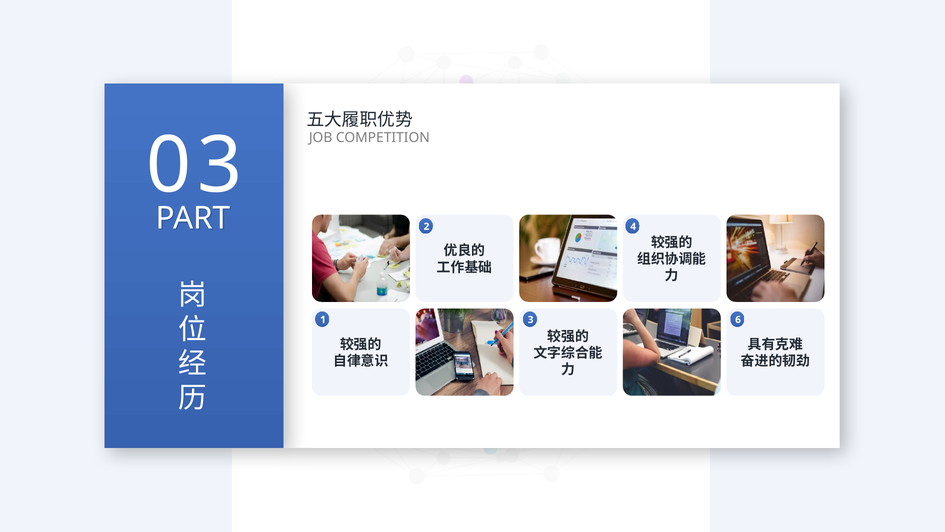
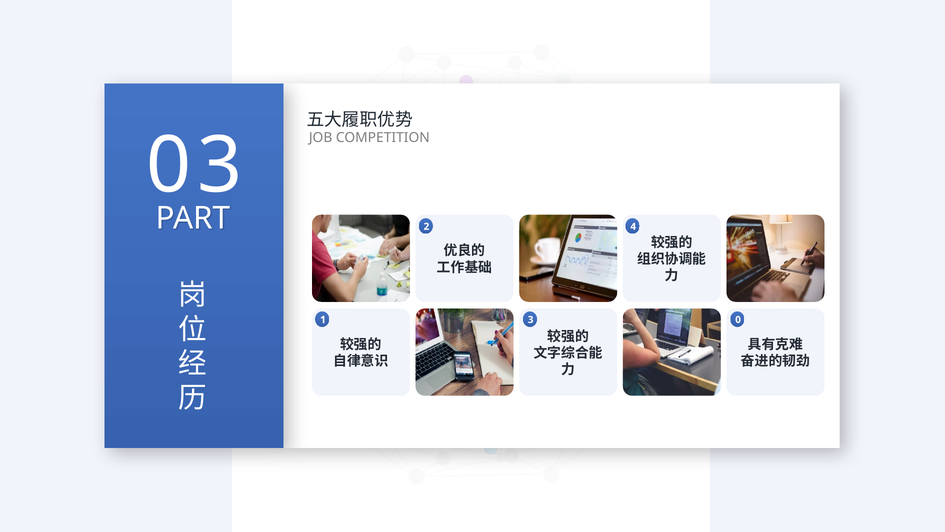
6: 6 -> 0
